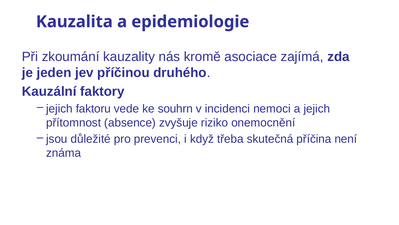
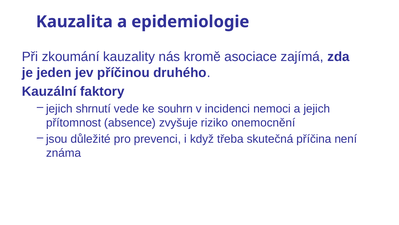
faktoru: faktoru -> shrnutí
